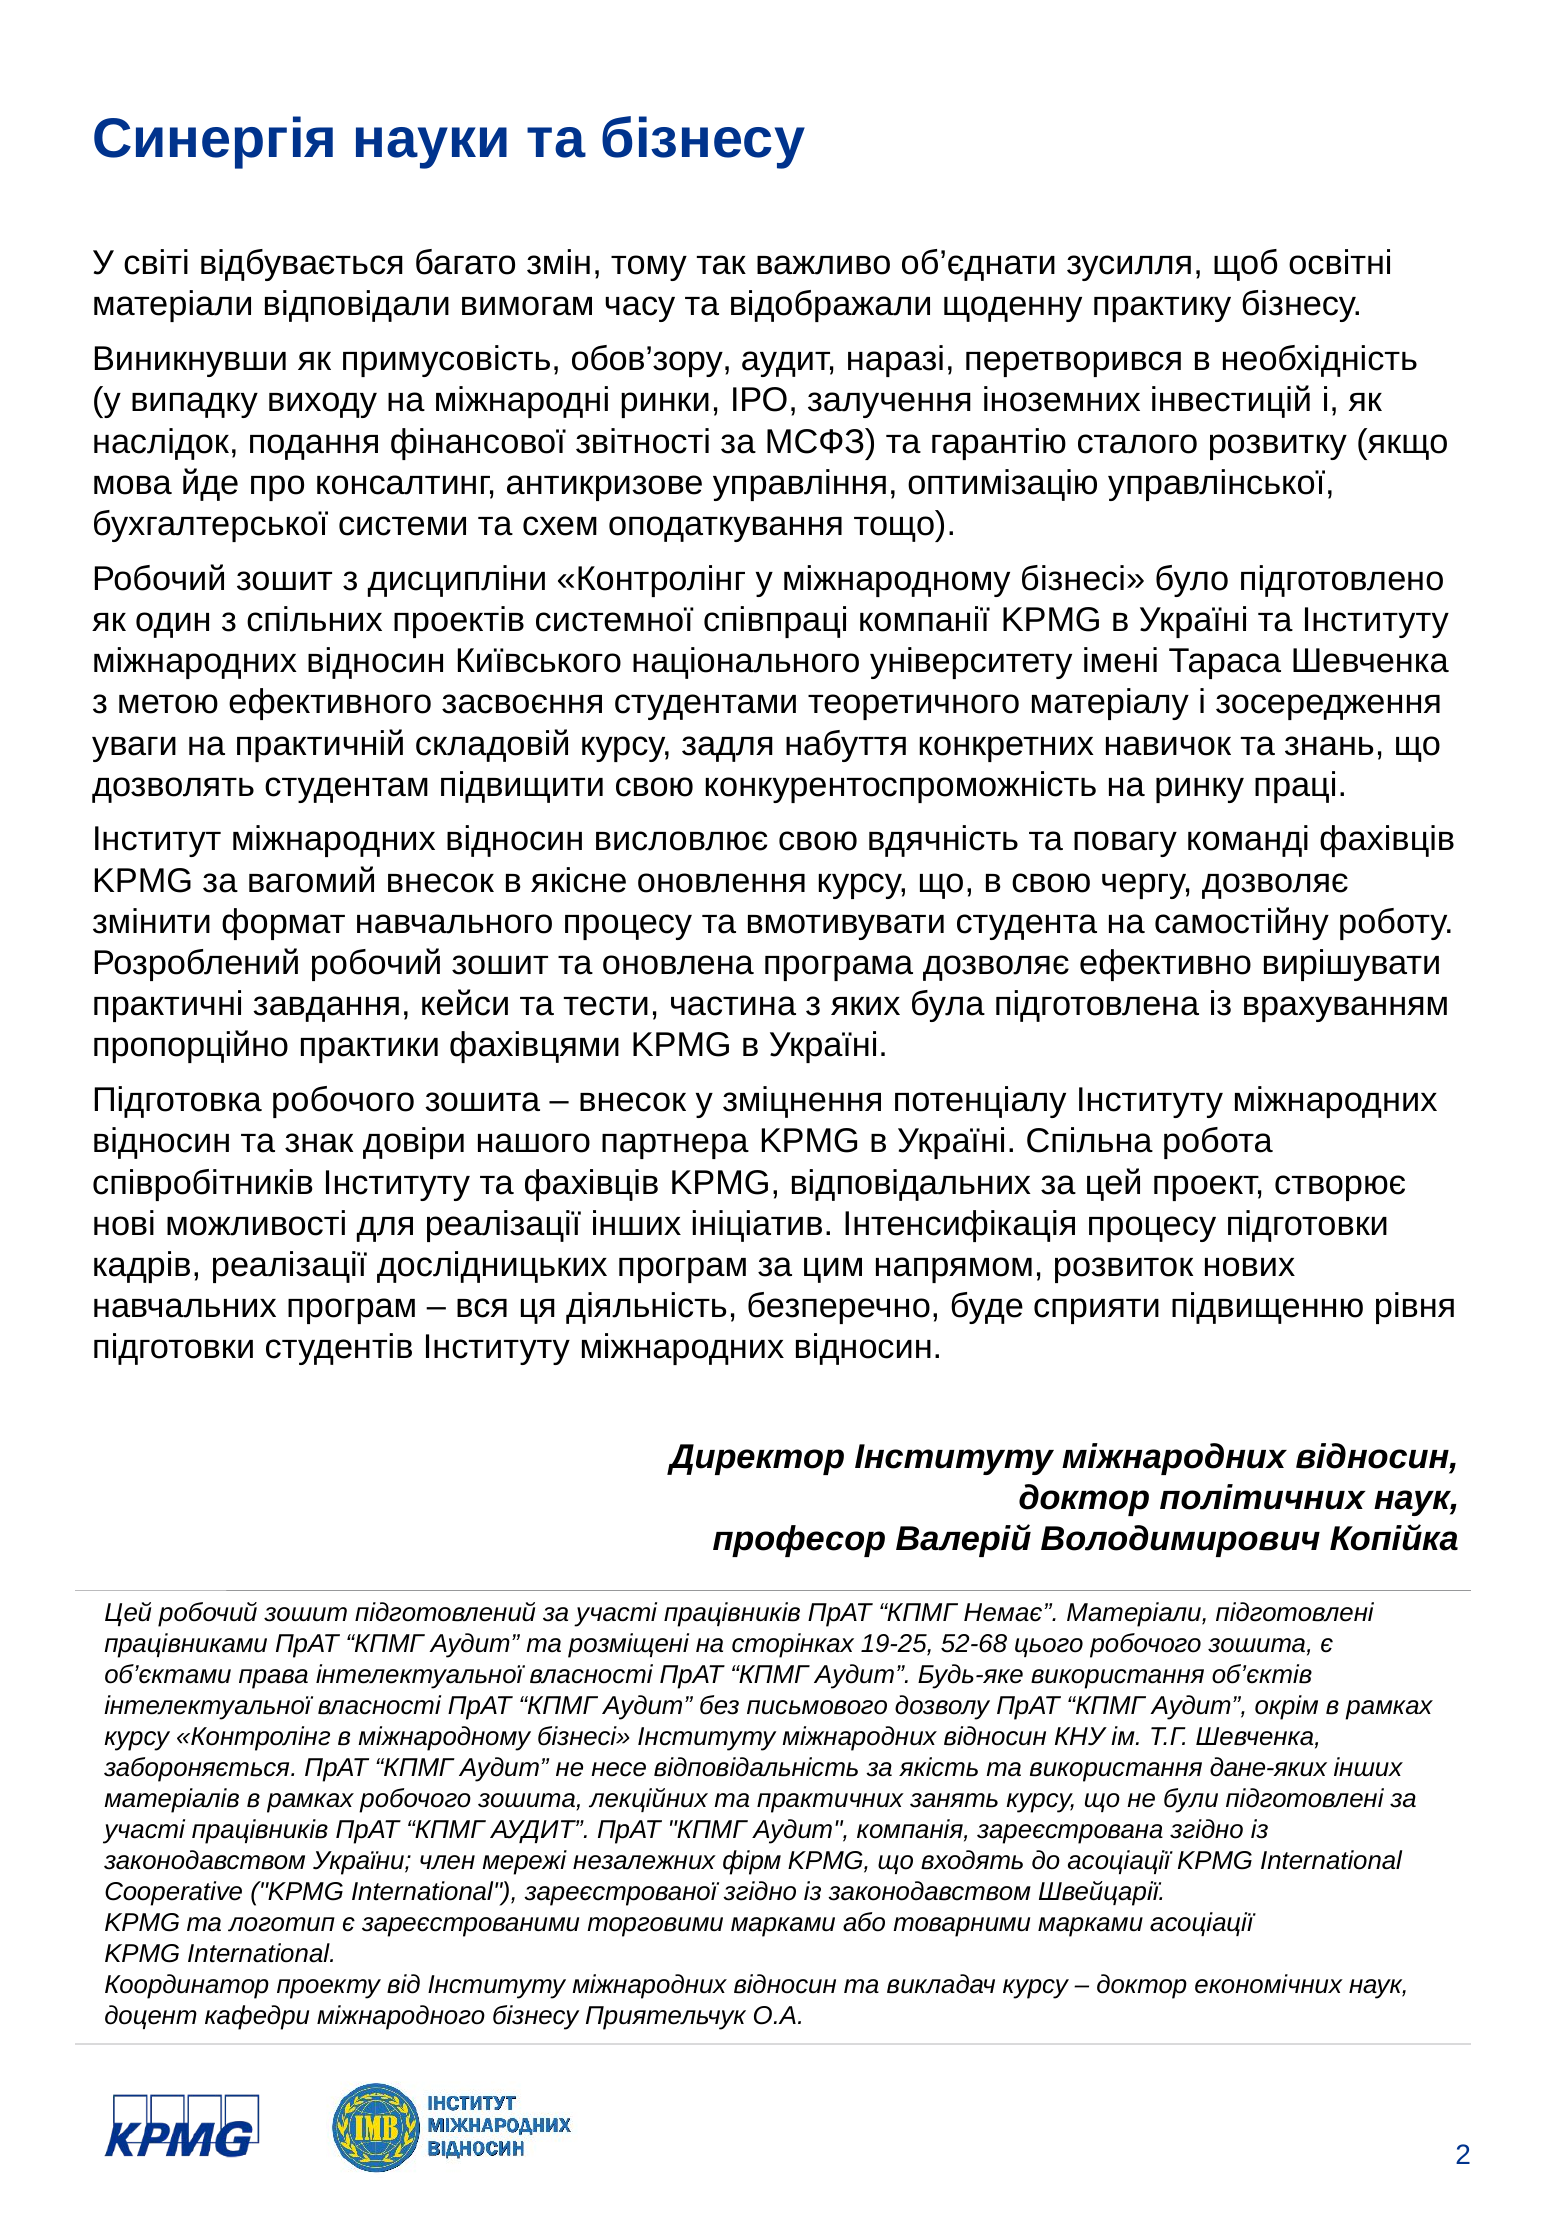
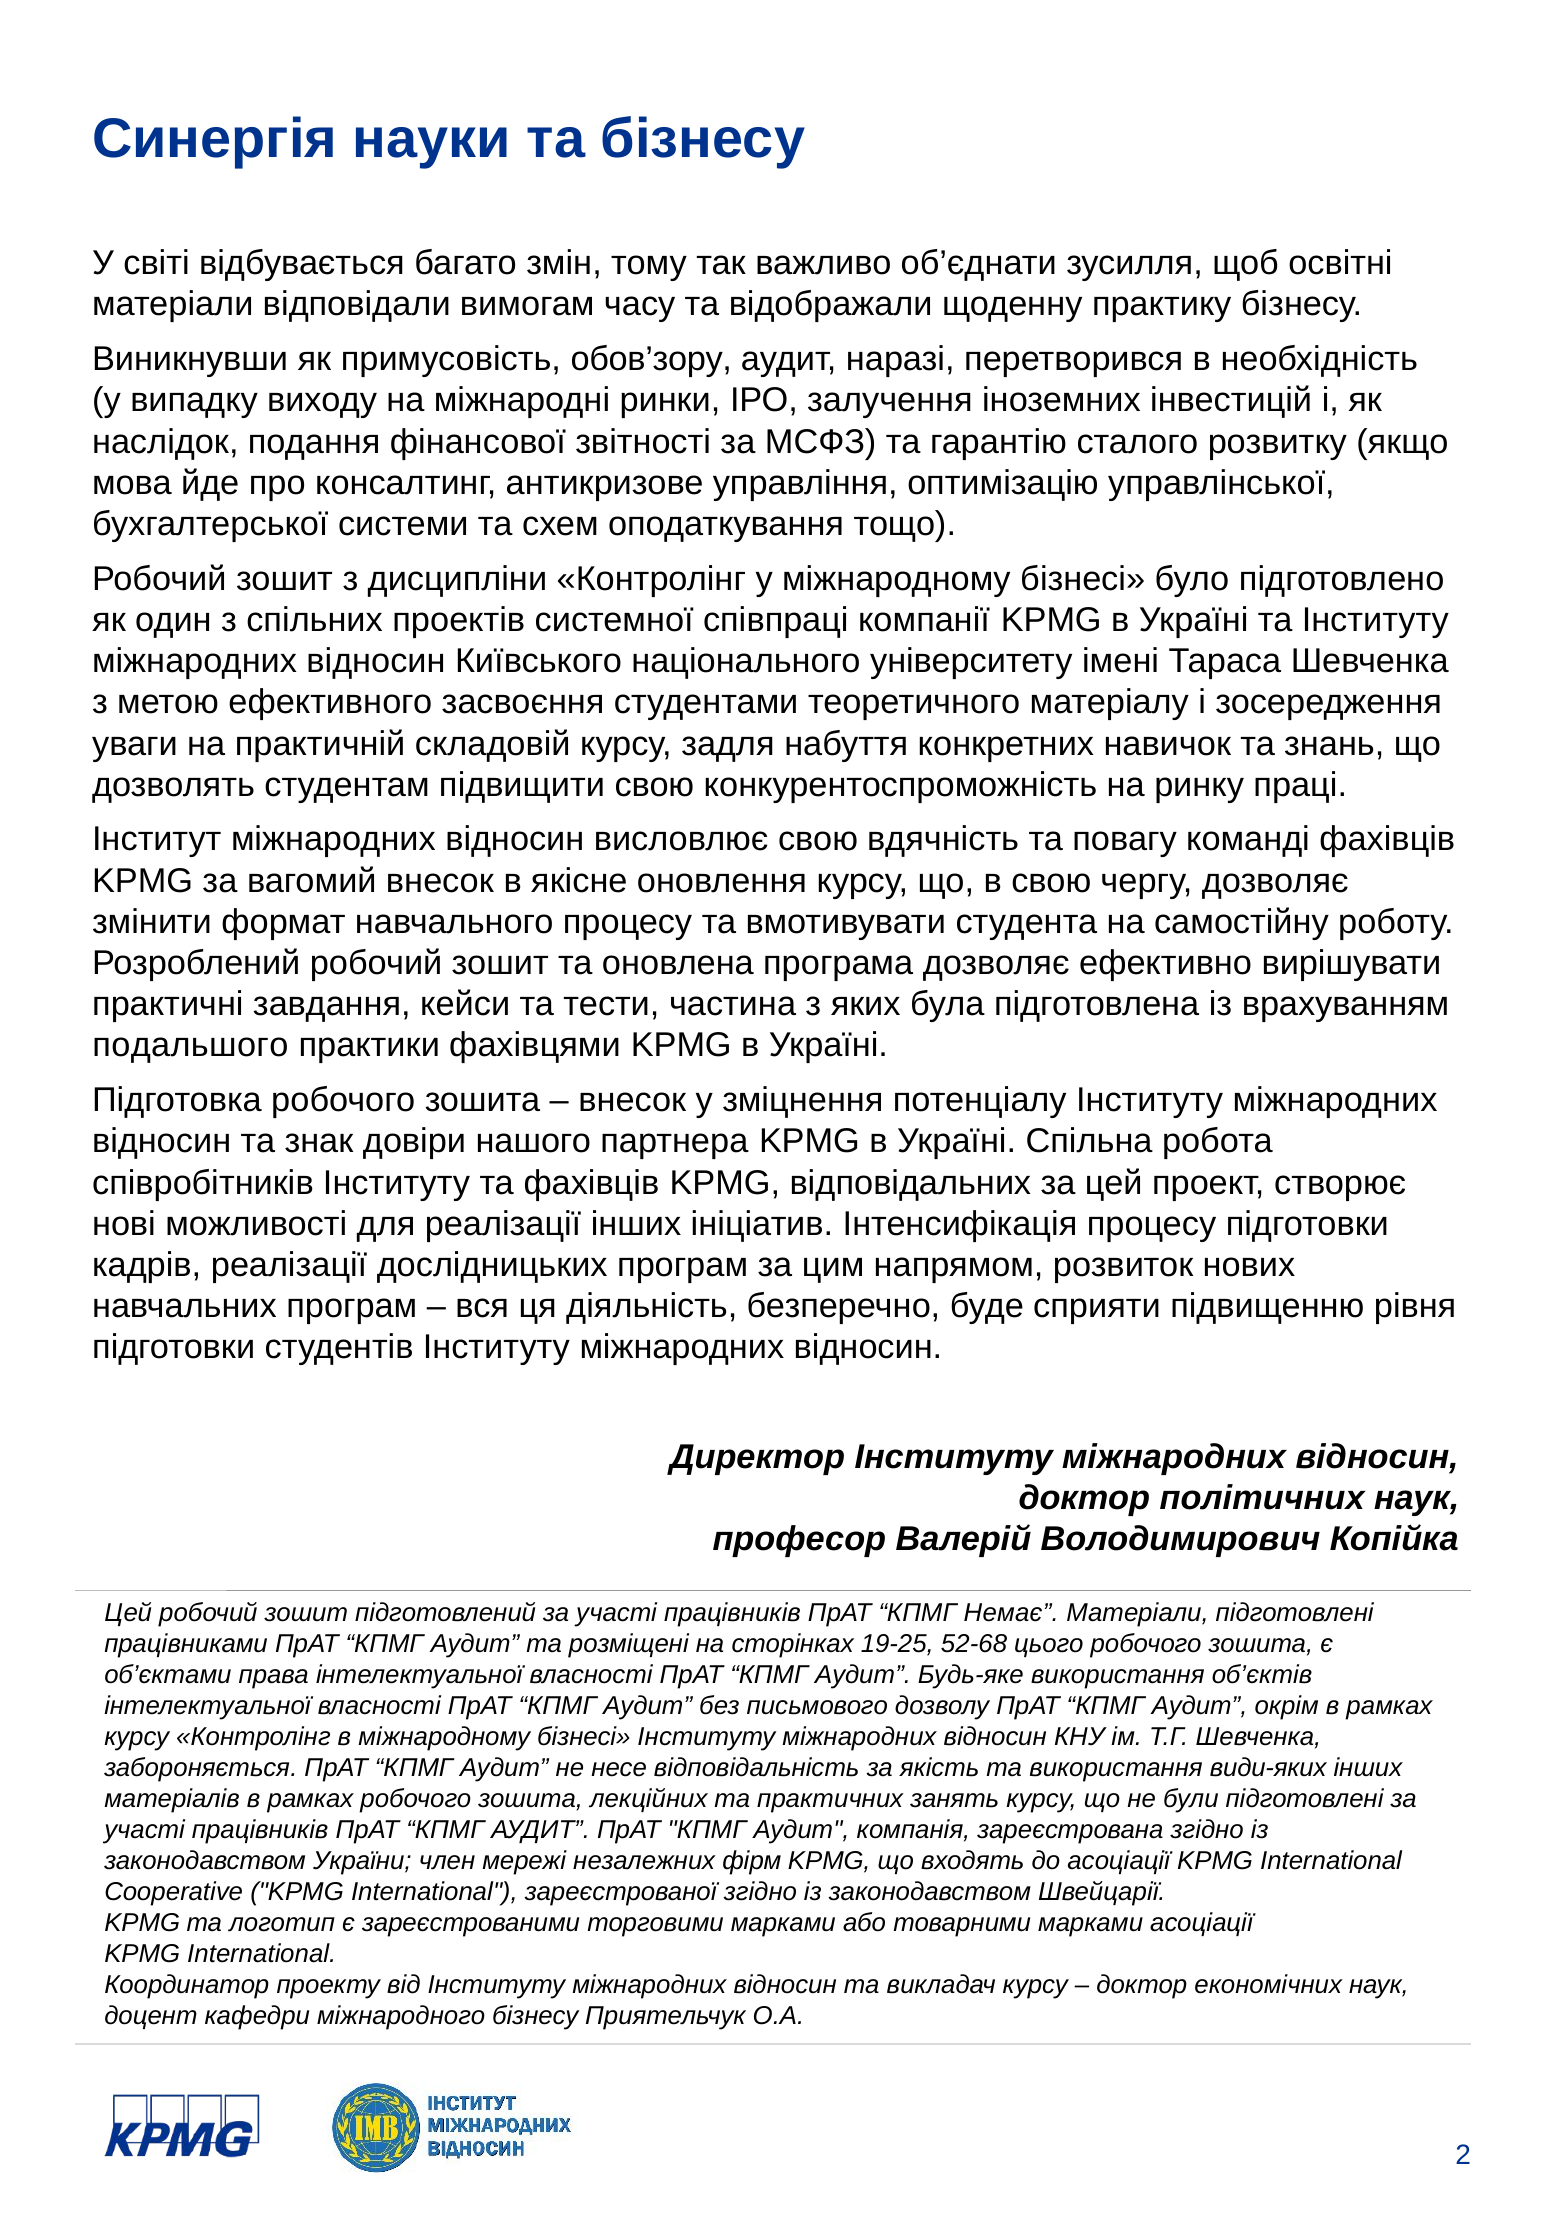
пропорційно: пропорційно -> подальшого
дане-яких: дане-яких -> види-яких
